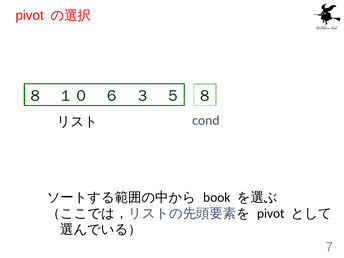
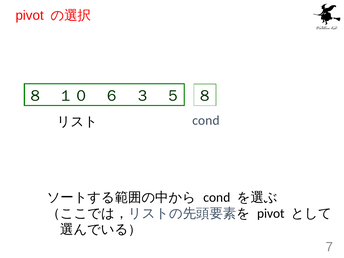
book at (217, 197): book -> cond
